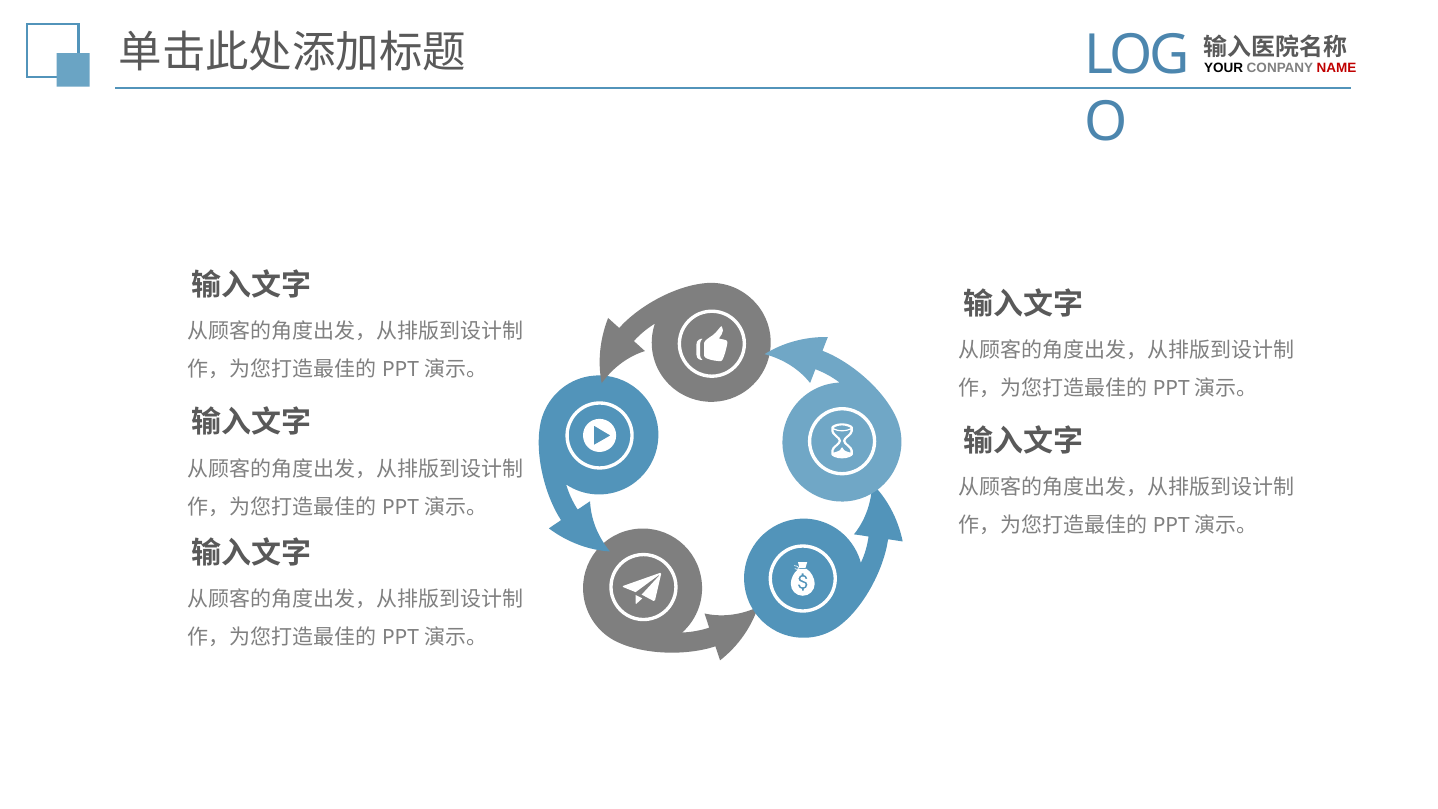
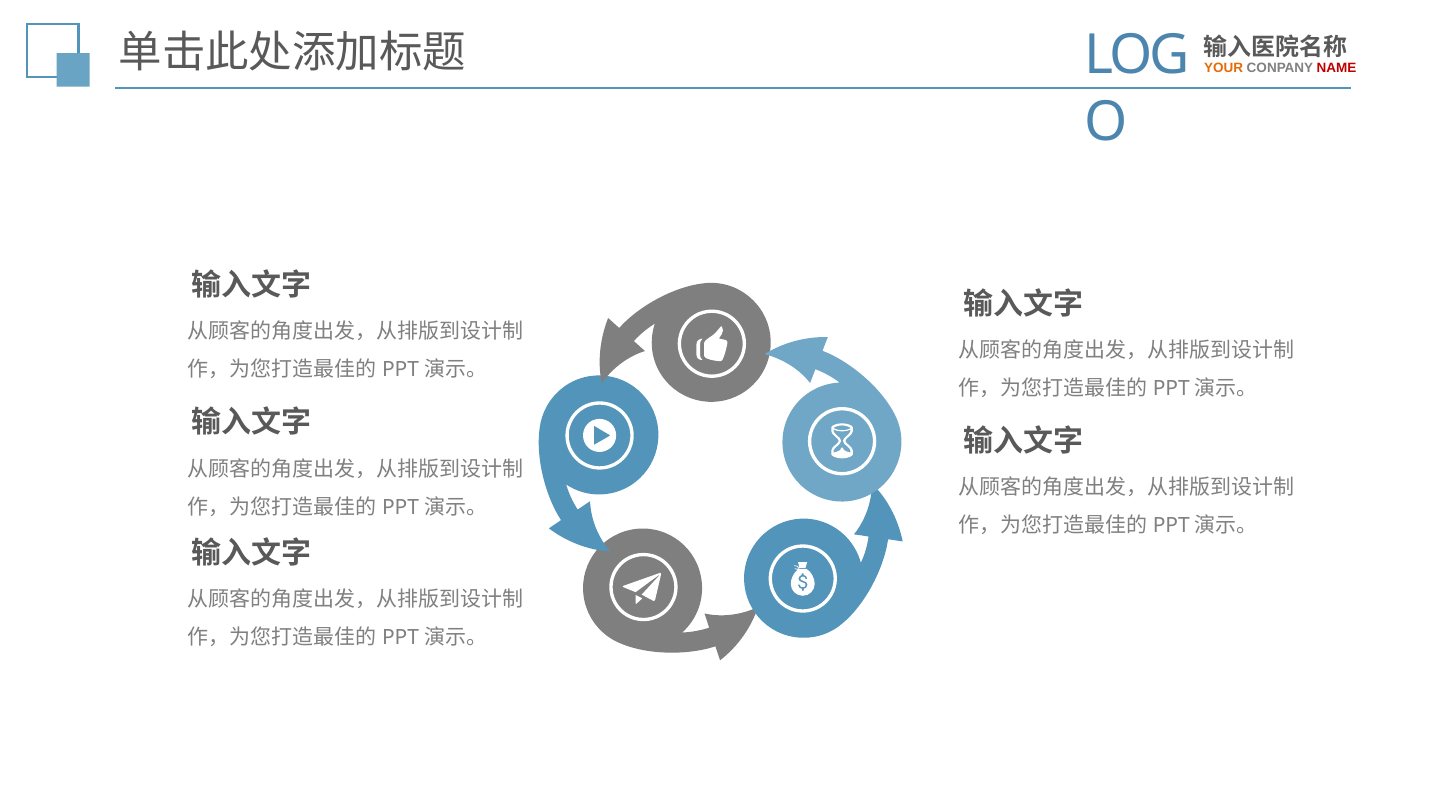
YOUR colour: black -> orange
